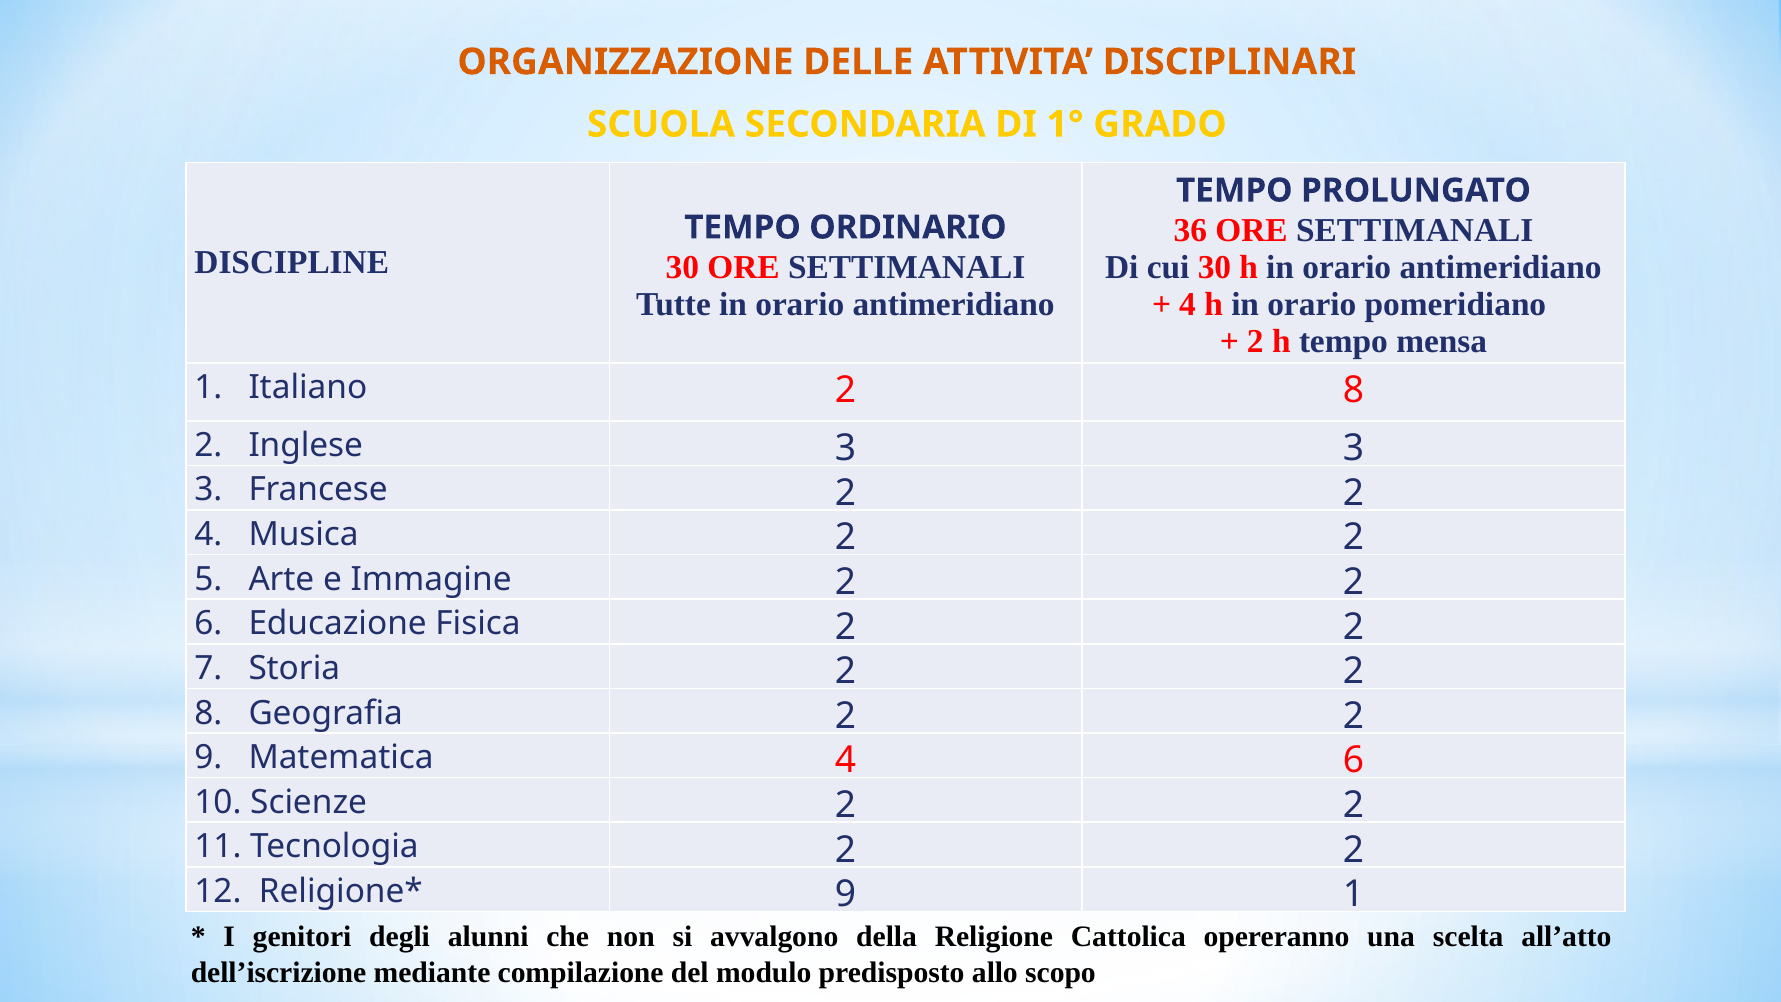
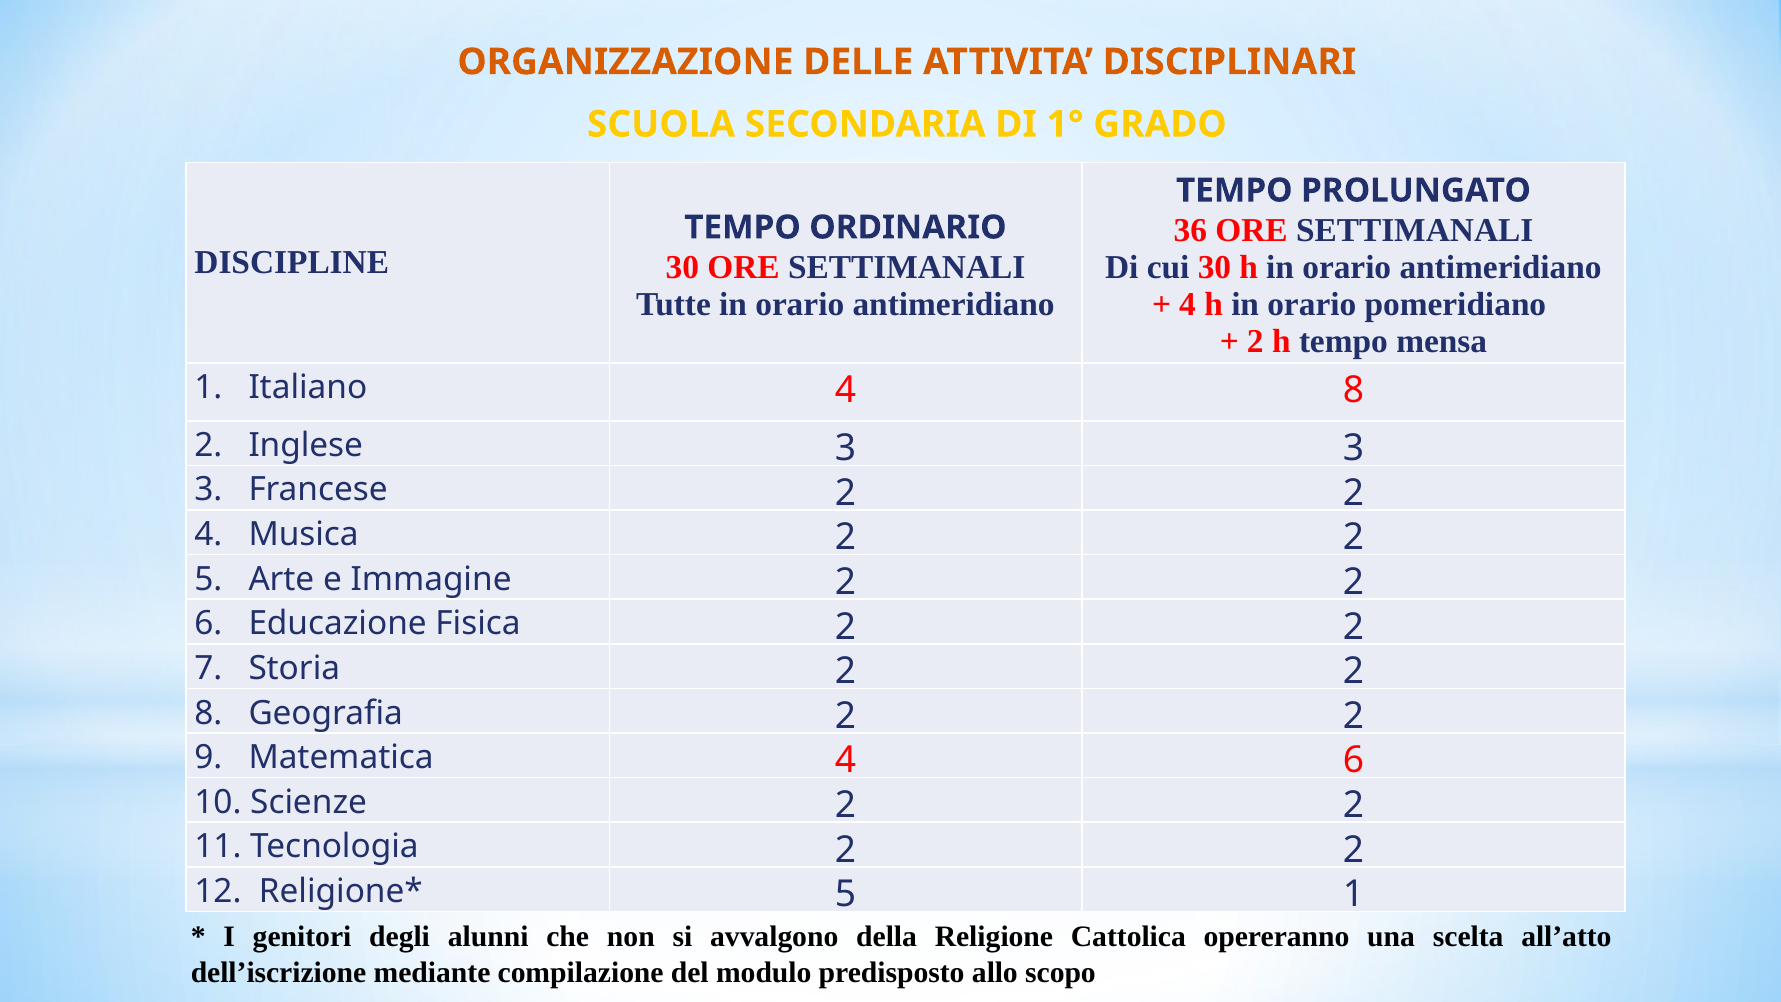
Italiano 2: 2 -> 4
9 at (846, 894): 9 -> 5
